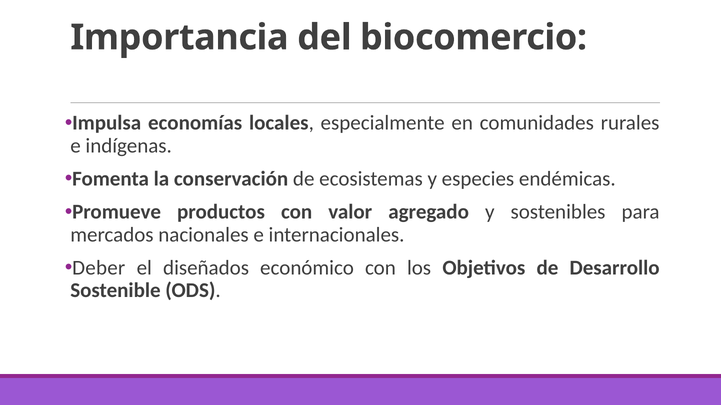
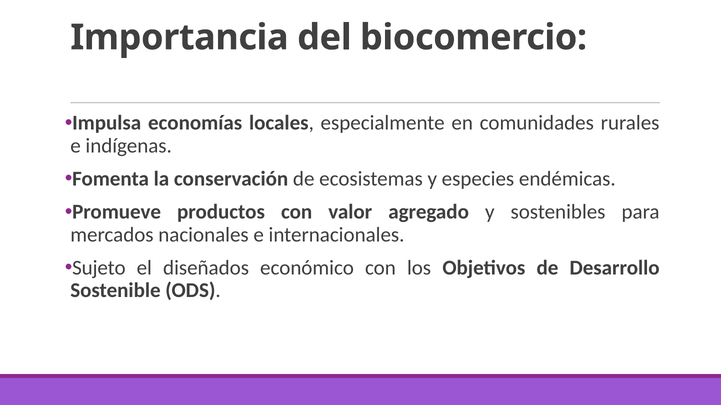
Deber: Deber -> Sujeto
